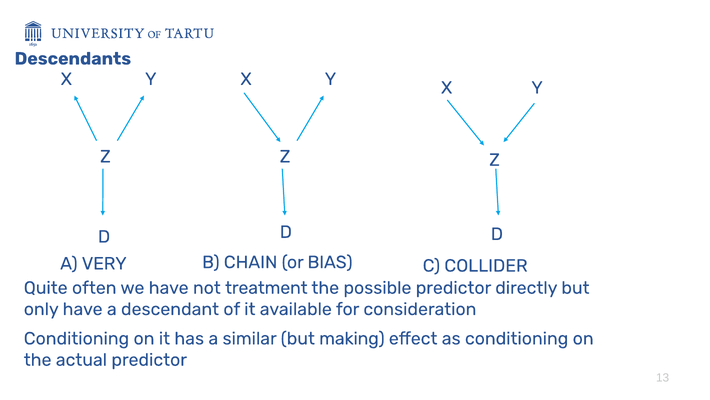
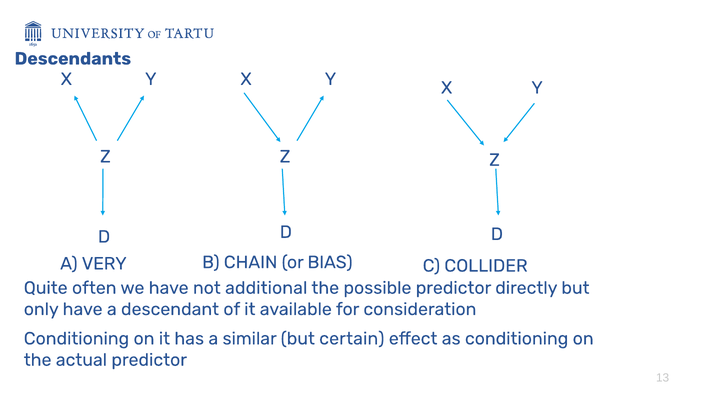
treatment: treatment -> additional
making: making -> certain
